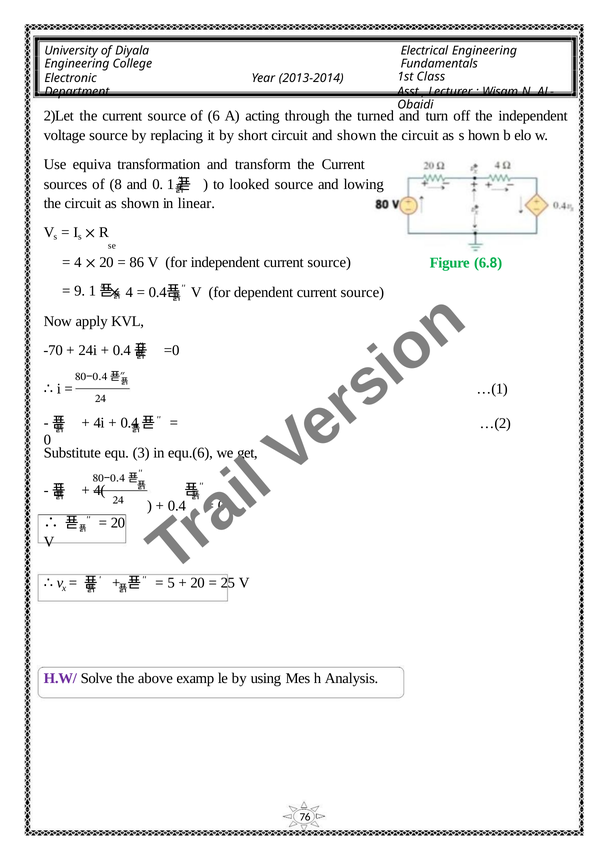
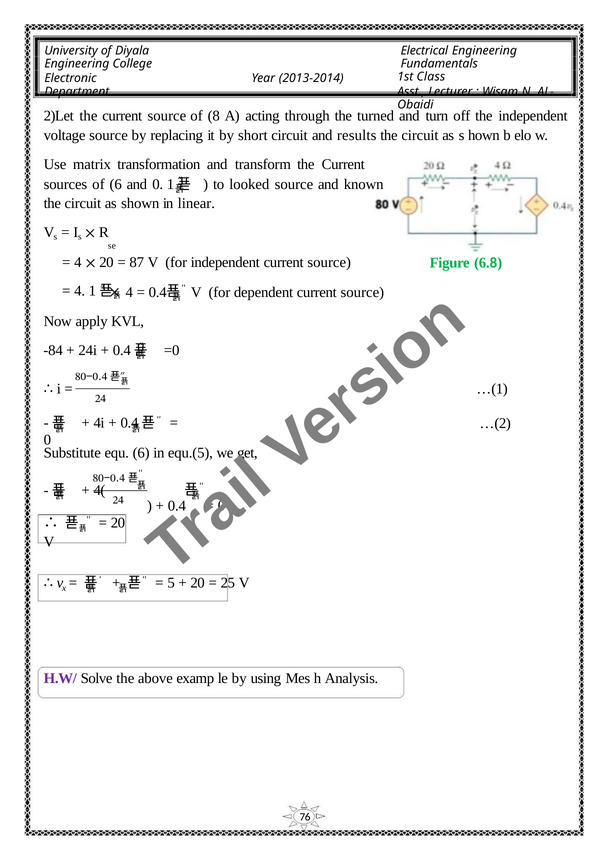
6: 6 -> 8
and shown: shown -> results
equiva: equiva -> matrix
of 8: 8 -> 6
lowing: lowing -> known
86: 86 -> 87
9 at (80, 291): 9 -> 4
-70: -70 -> -84
equ 3: 3 -> 6
equ.(6: equ.(6 -> equ.(5
